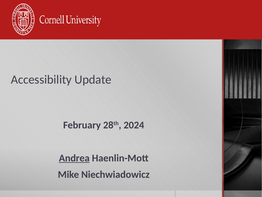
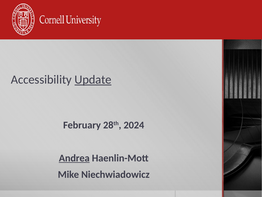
Update underline: none -> present
